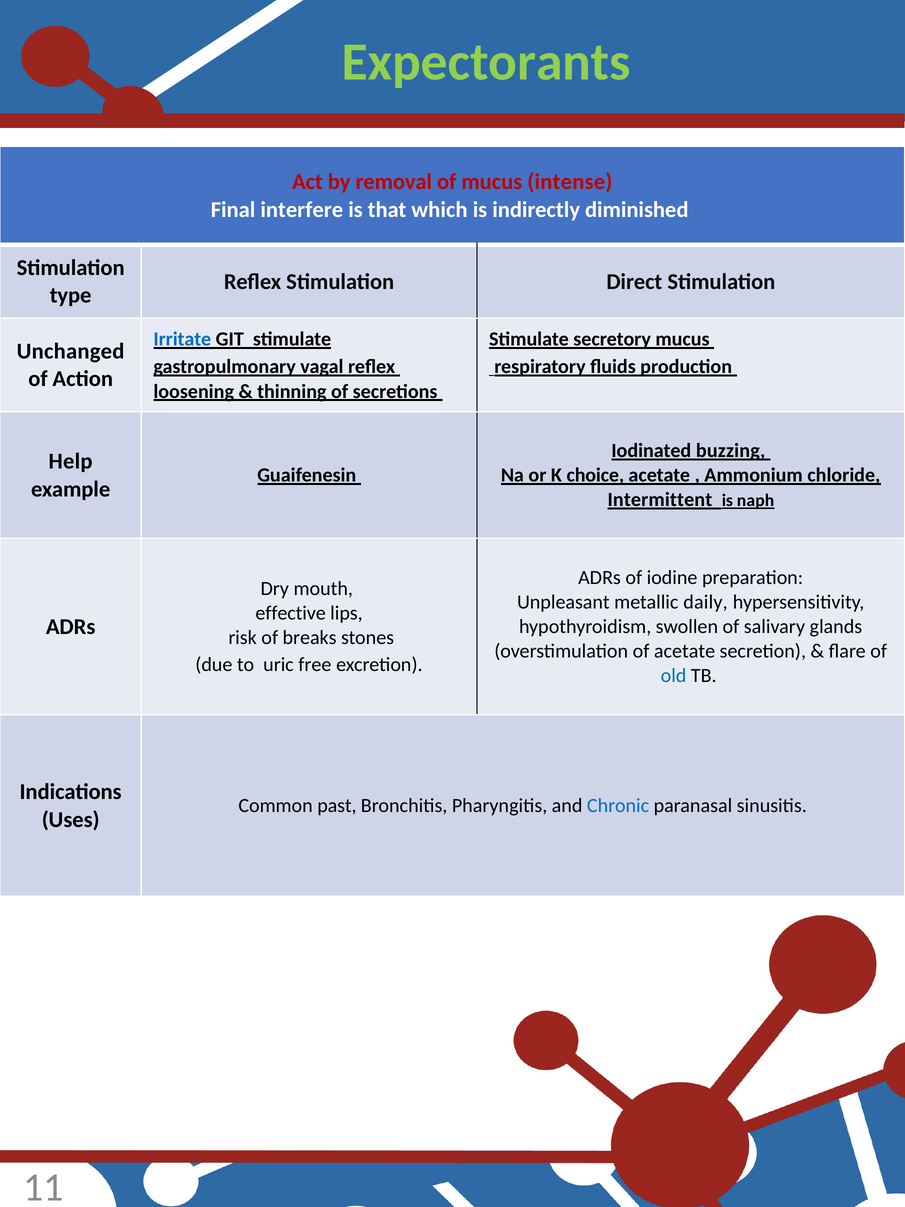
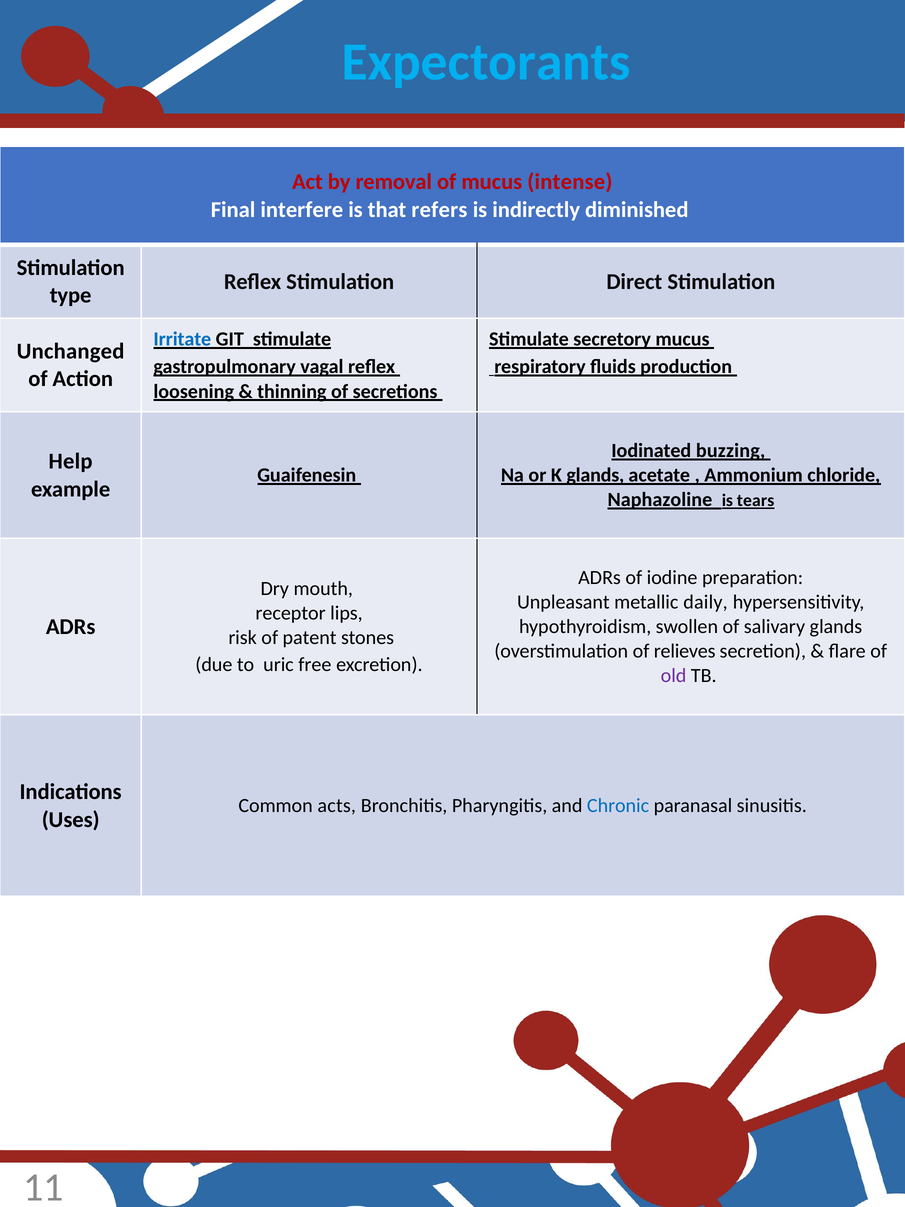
Expectorants colour: light green -> light blue
which: which -> refers
K choice: choice -> glands
Intermittent: Intermittent -> Naphazoline
naph: naph -> tears
effective: effective -> receptor
breaks: breaks -> patent
of acetate: acetate -> relieves
old colour: blue -> purple
past: past -> acts
